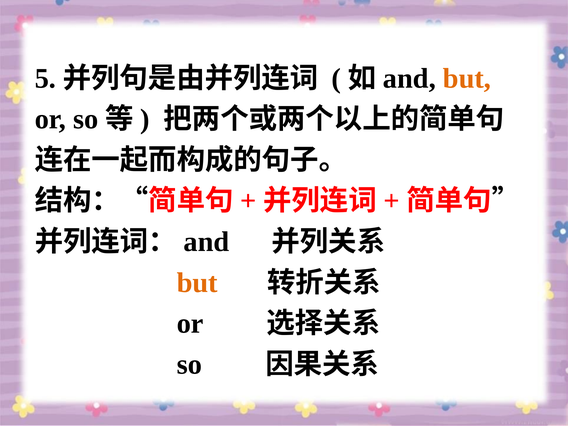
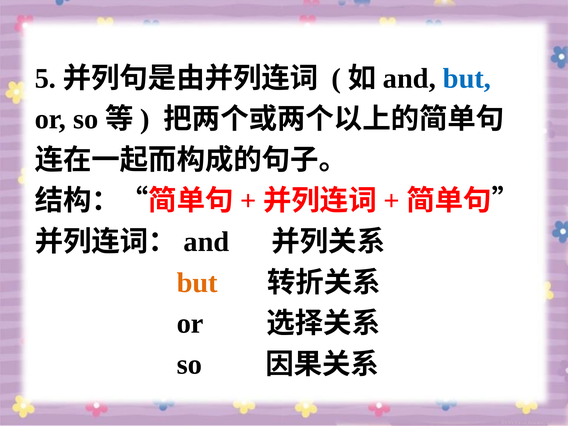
but at (467, 78) colour: orange -> blue
